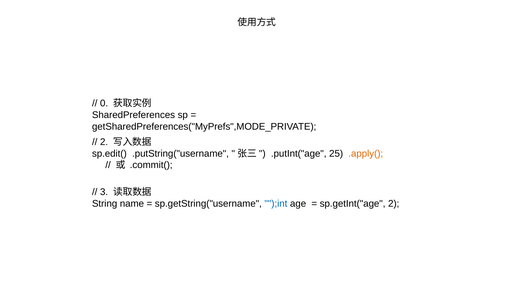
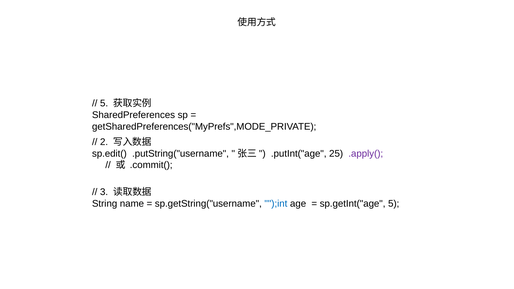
0 at (104, 104): 0 -> 5
.apply( colour: orange -> purple
sp.getInt("age 2: 2 -> 5
